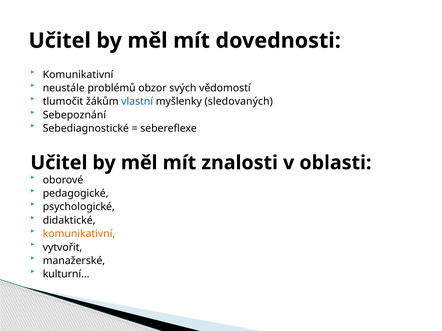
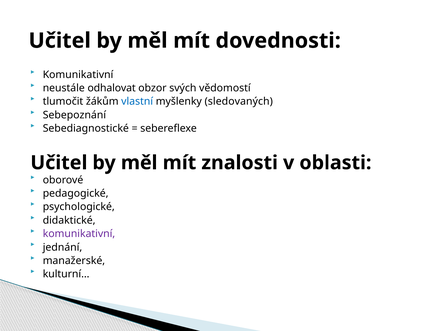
problémů: problémů -> odhalovat
komunikativní at (79, 234) colour: orange -> purple
vytvořit: vytvořit -> jednání
